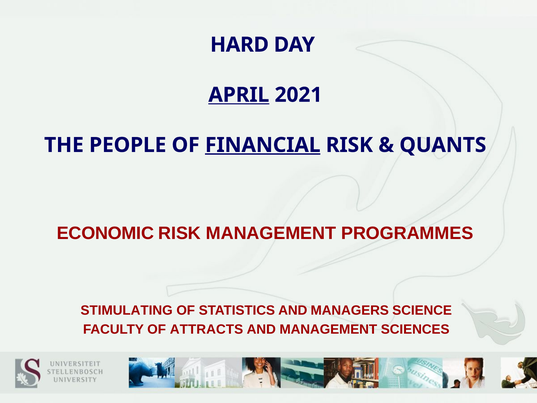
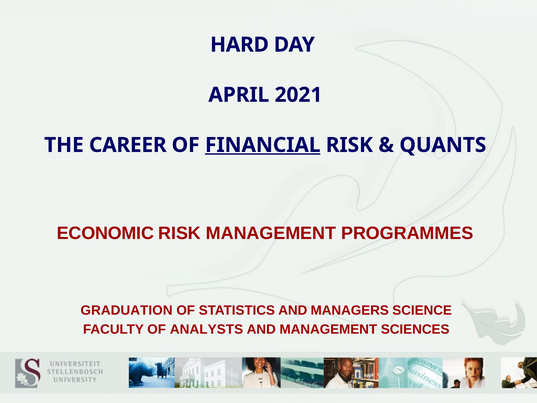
APRIL underline: present -> none
PEOPLE: PEOPLE -> CAREER
STIMULATING: STIMULATING -> GRADUATION
ATTRACTS: ATTRACTS -> ANALYSTS
